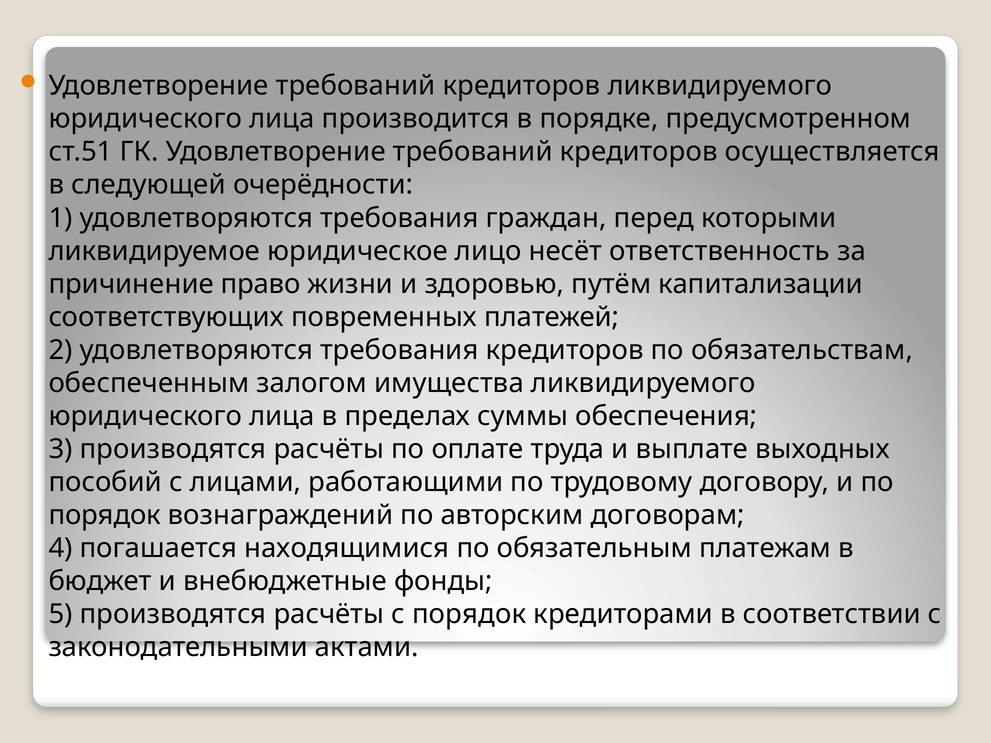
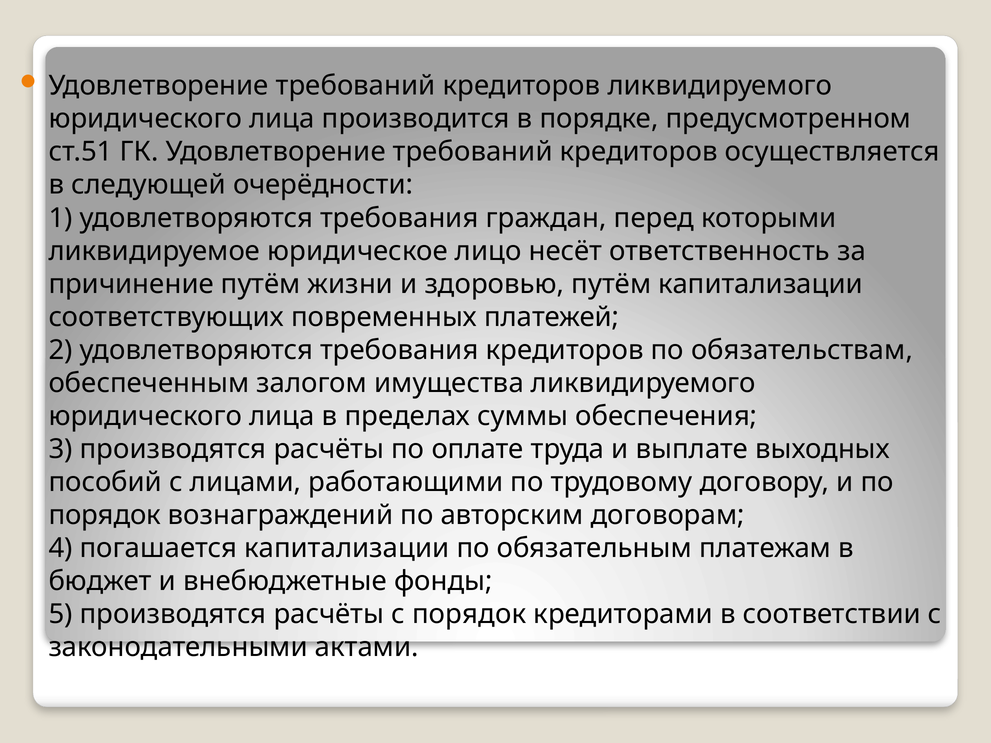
причинение право: право -> путём
погашается находящимися: находящимися -> капитализации
